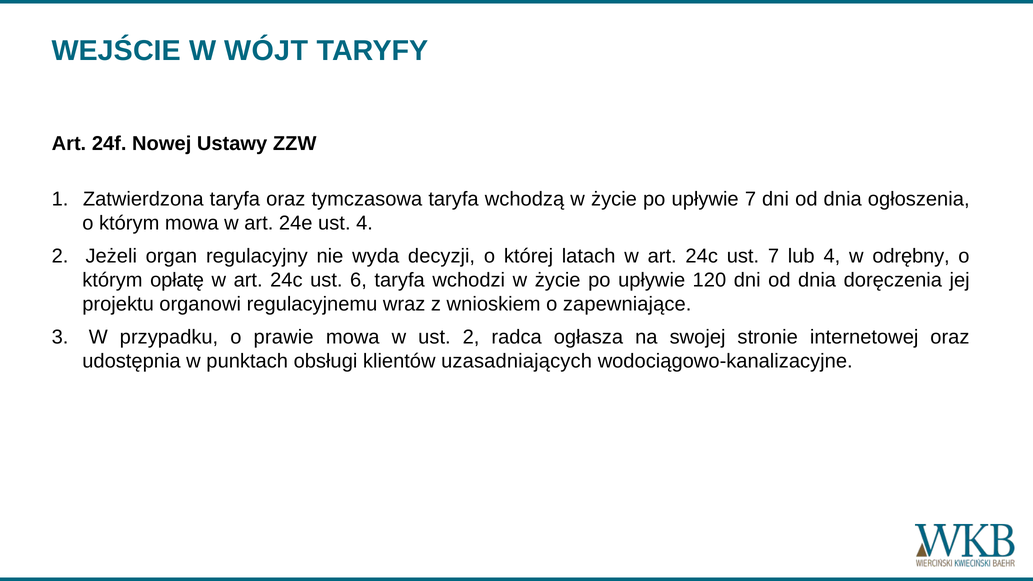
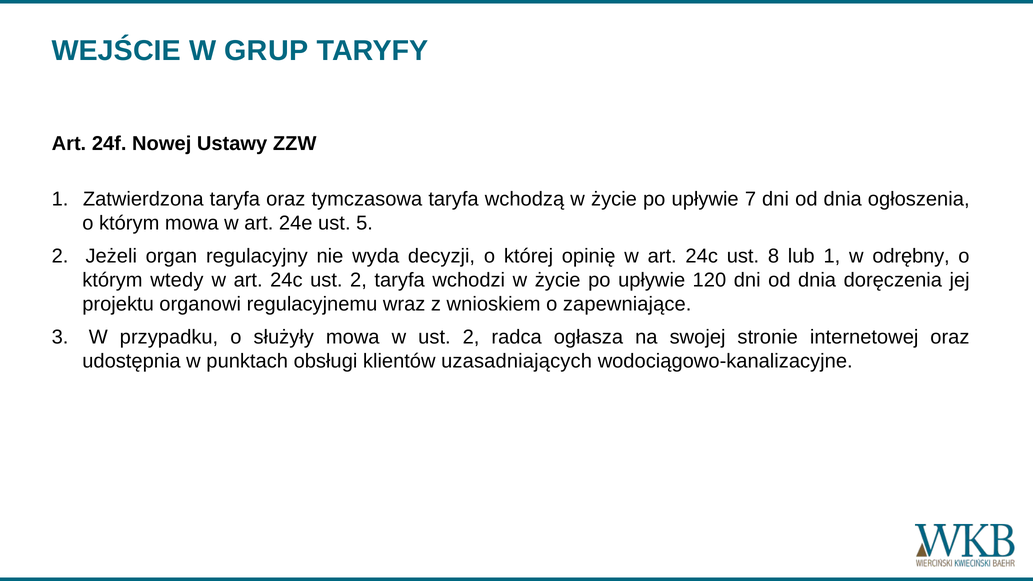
WÓJT: WÓJT -> GRUP
ust 4: 4 -> 5
latach: latach -> opinię
ust 7: 7 -> 8
lub 4: 4 -> 1
opłatę: opłatę -> wtedy
24c ust 6: 6 -> 2
prawie: prawie -> służyły
